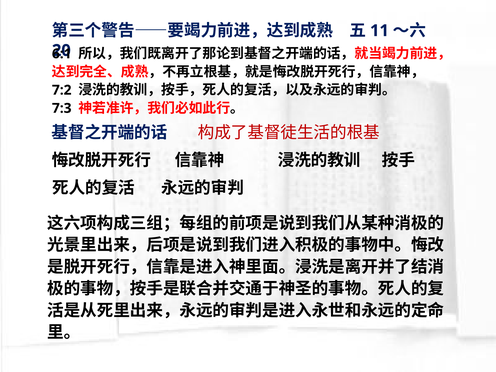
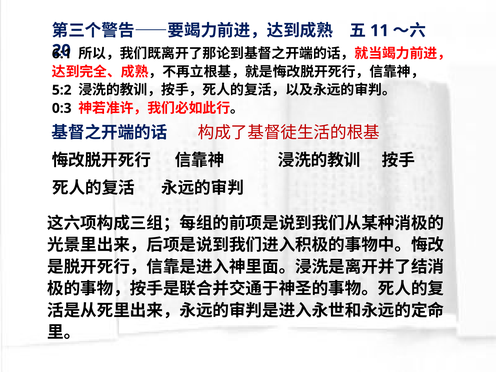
7:2: 7:2 -> 5:2
7:3: 7:3 -> 0:3
